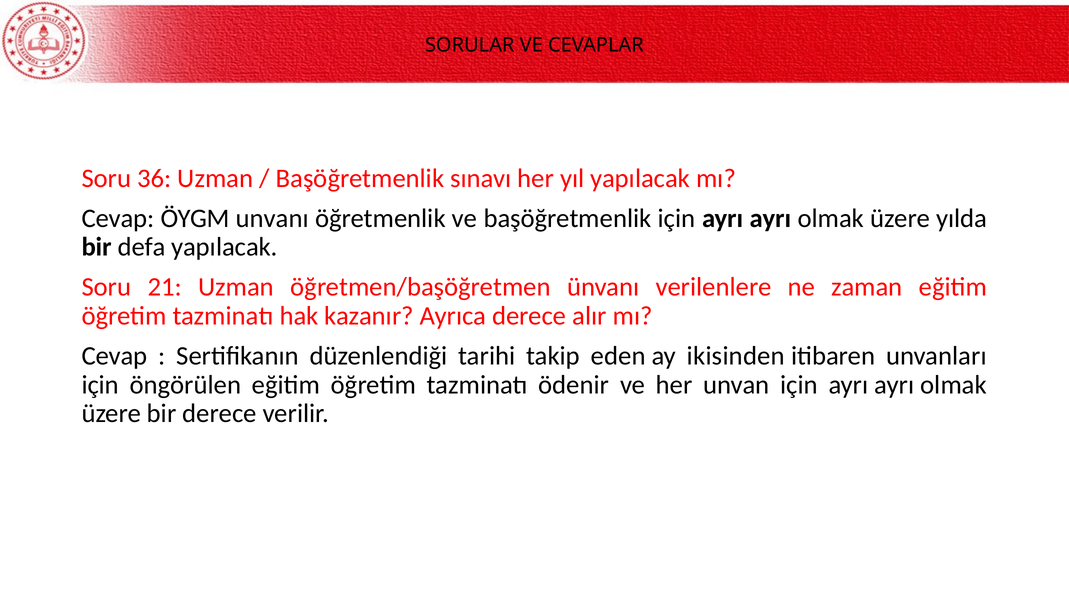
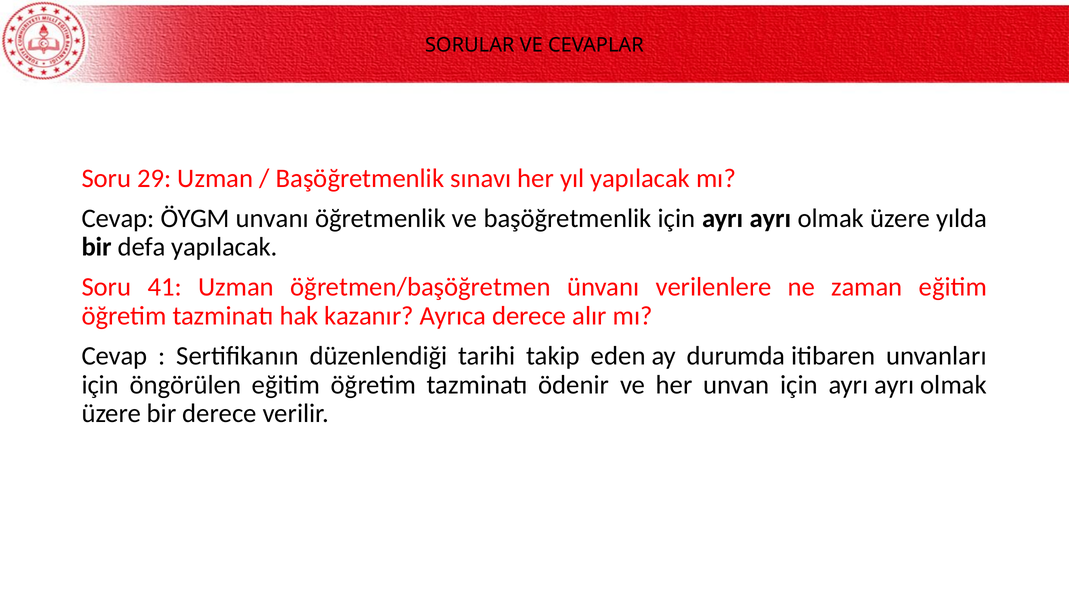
36: 36 -> 29
21: 21 -> 41
ikisinden: ikisinden -> durumda
